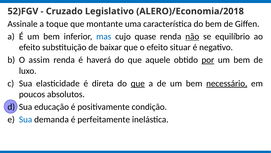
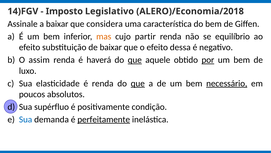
52)FGV: 52)FGV -> 14)FGV
Cruzado: Cruzado -> Imposto
a toque: toque -> baixar
montante: montante -> considera
mas colour: blue -> orange
quase: quase -> partir
não underline: present -> none
situar: situar -> dessa
que at (135, 60) underline: none -> present
é direta: direta -> renda
educação: educação -> supérfluo
perfeitamente underline: none -> present
